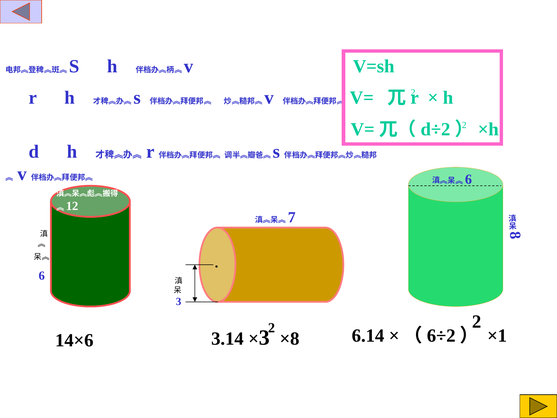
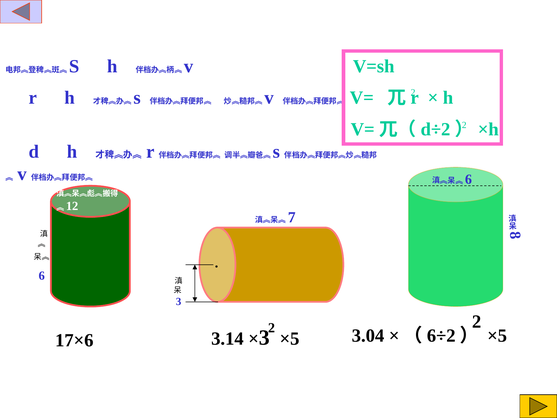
6.14: 6.14 -> 3.04
×（6÷2） ×1: ×1 -> ×5
14×6: 14×6 -> 17×6
×8 at (290, 339): ×8 -> ×5
